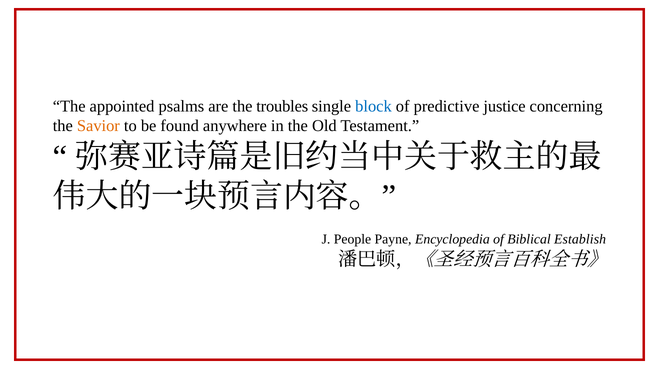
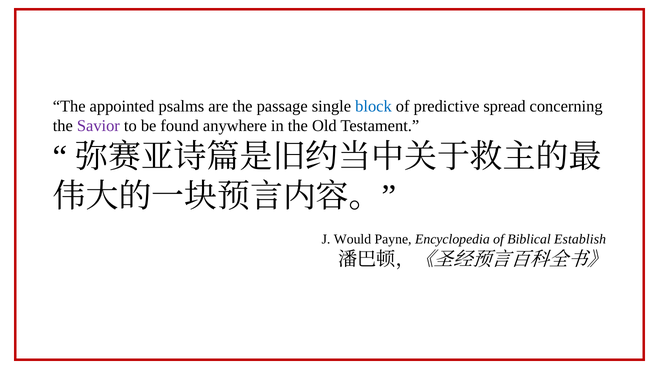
troubles: troubles -> passage
justice: justice -> spread
Savior colour: orange -> purple
People: People -> Would
